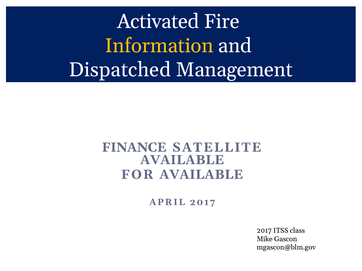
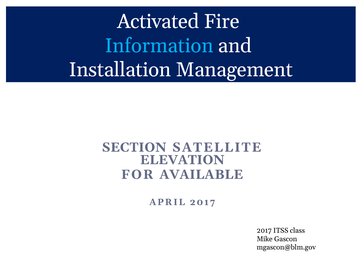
Information colour: yellow -> light blue
Dispatched: Dispatched -> Installation
FINANCE: FINANCE -> SECTION
AVAILABLE at (182, 160): AVAILABLE -> ELEVATION
